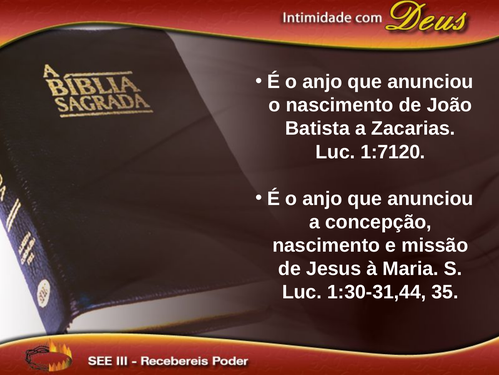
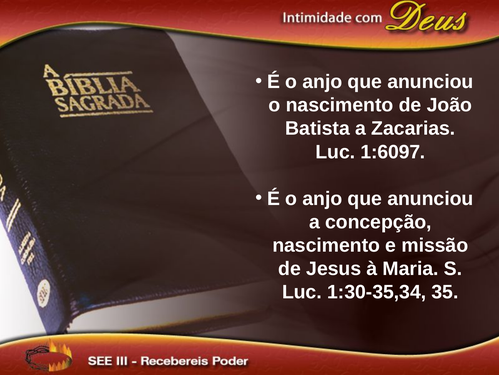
1:7120: 1:7120 -> 1:6097
1:30-31,44: 1:30-31,44 -> 1:30-35,34
